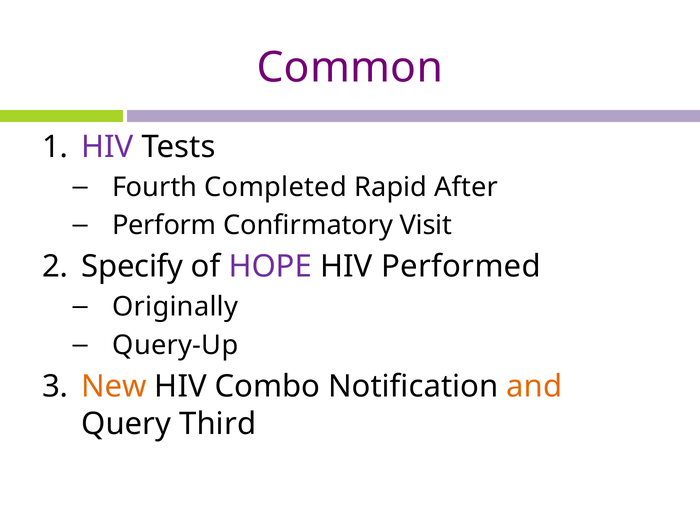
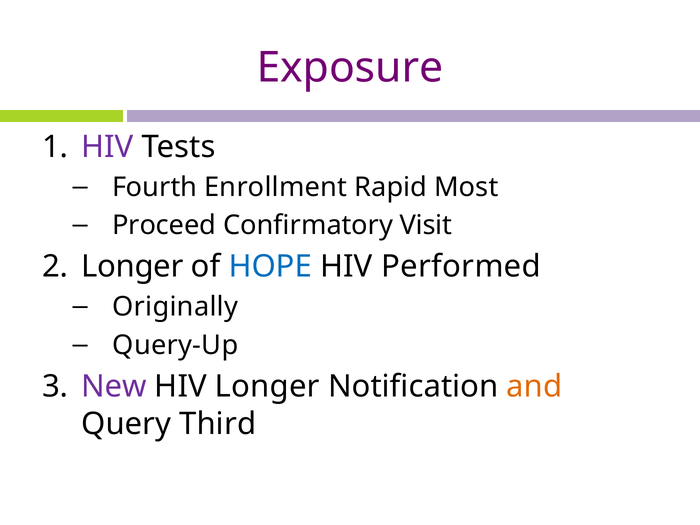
Common: Common -> Exposure
Completed: Completed -> Enrollment
After: After -> Most
Perform: Perform -> Proceed
Specify at (132, 267): Specify -> Longer
HOPE colour: purple -> blue
New colour: orange -> purple
HIV Combo: Combo -> Longer
